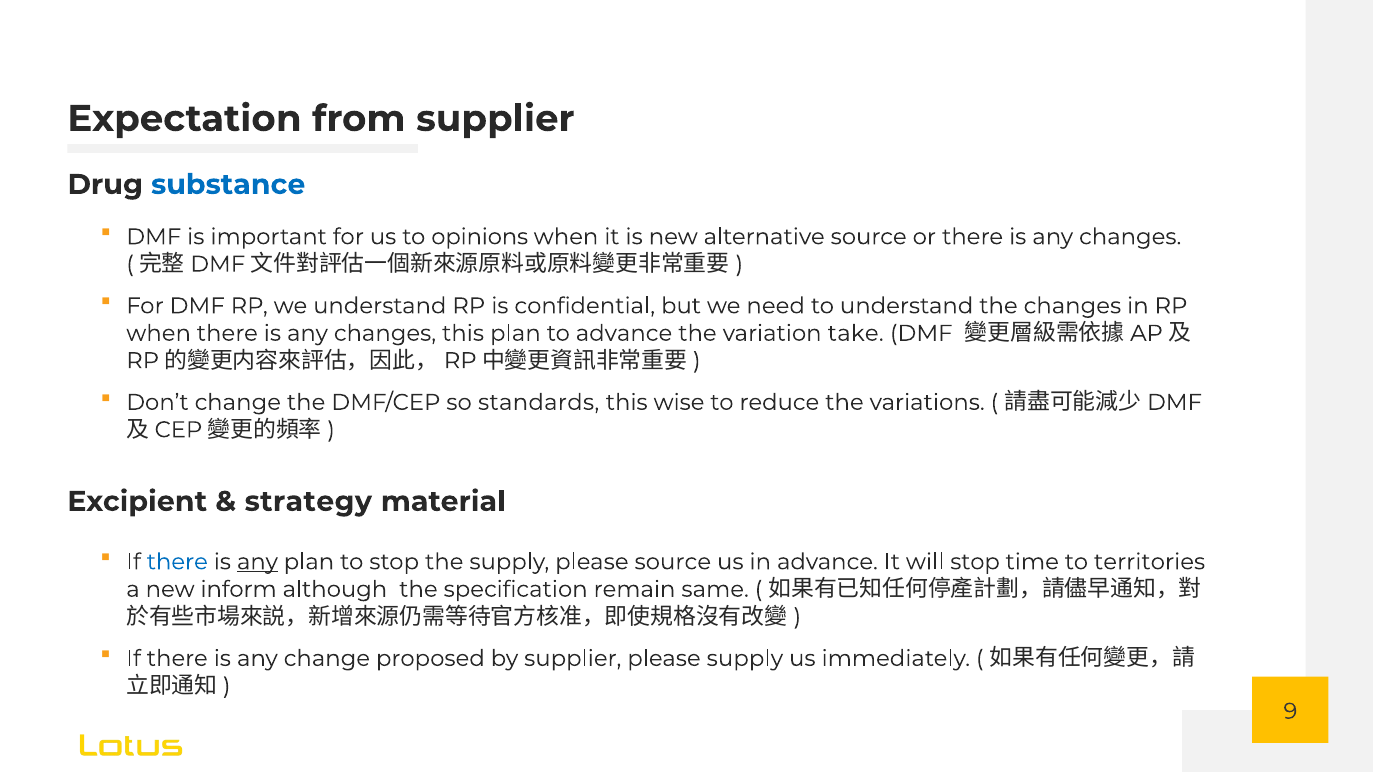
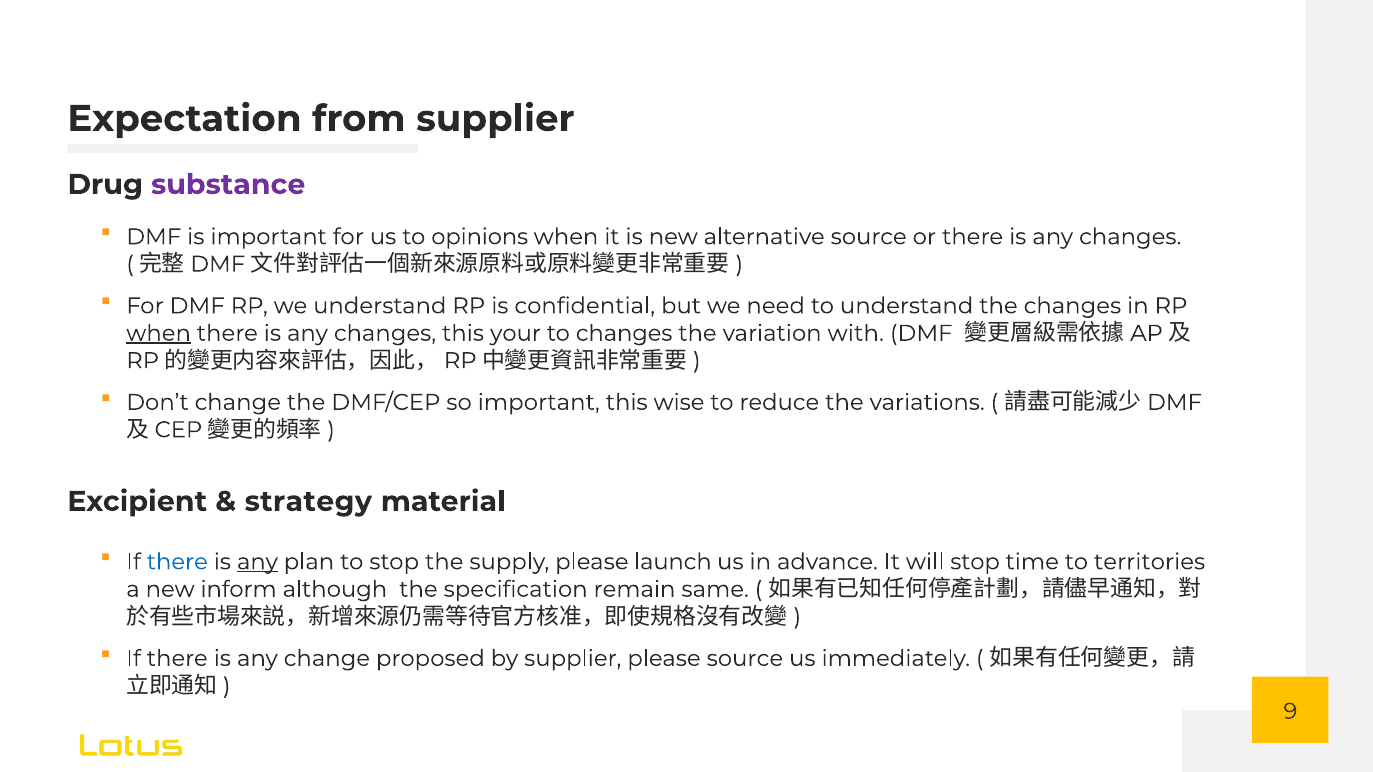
substance colour: blue -> purple
when at (159, 333) underline: none -> present
this plan: plan -> your
to advance: advance -> changes
take: take -> with
so standards: standards -> important
please source: source -> launch
please supply: supply -> source
